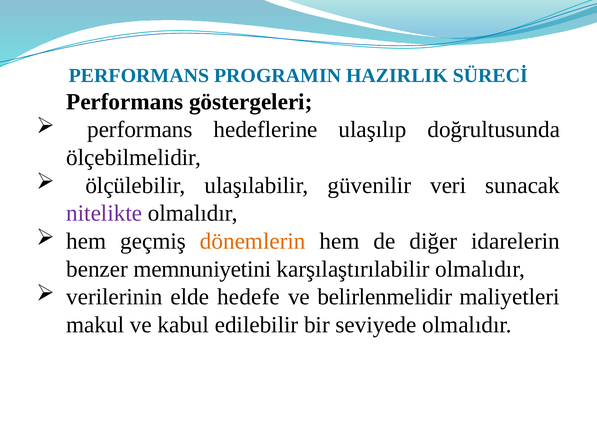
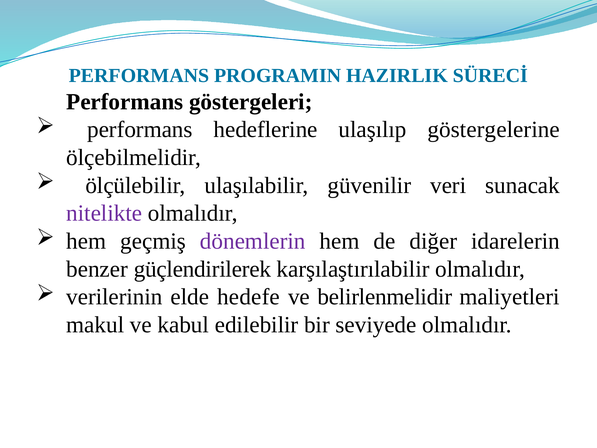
doğrultusunda: doğrultusunda -> göstergelerine
dönemlerin colour: orange -> purple
memnuniyetini: memnuniyetini -> güçlendirilerek
